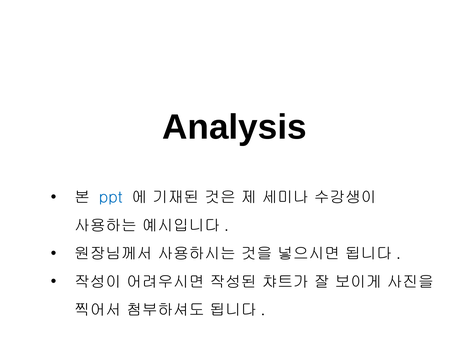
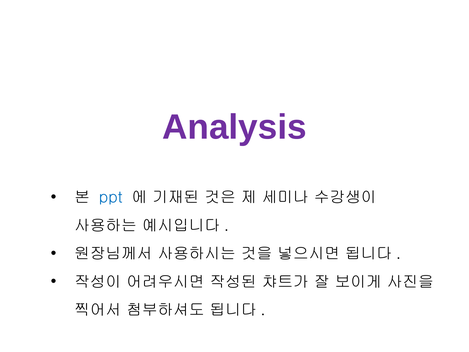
Analysis colour: black -> purple
